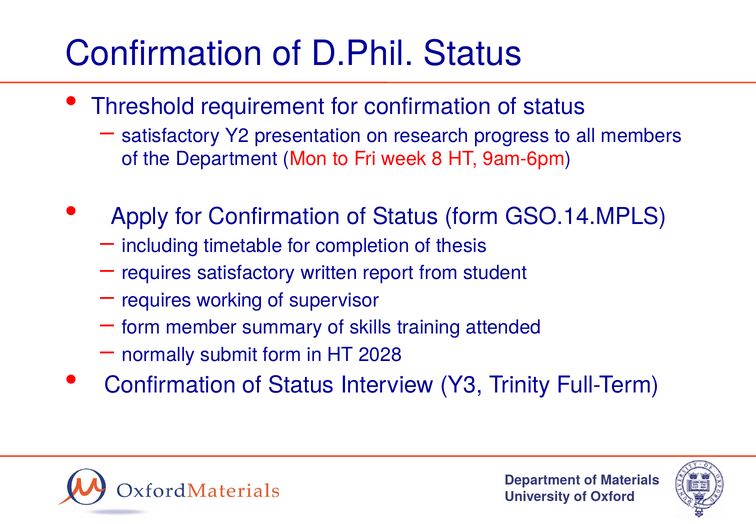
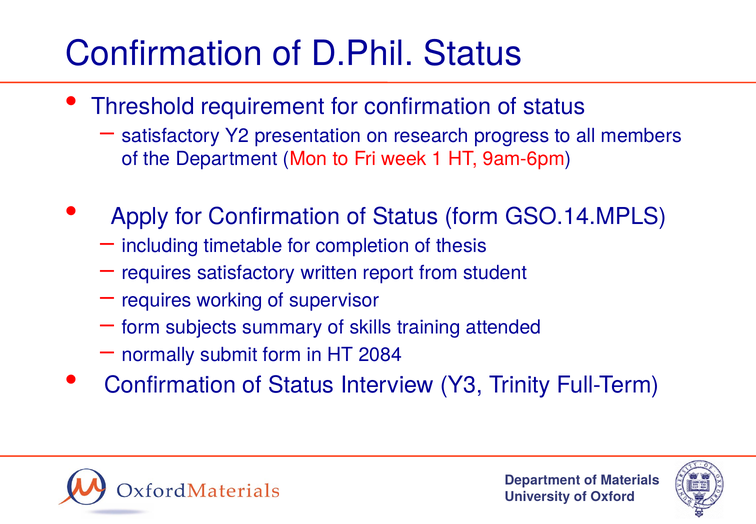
8: 8 -> 1
member: member -> subjects
2028: 2028 -> 2084
